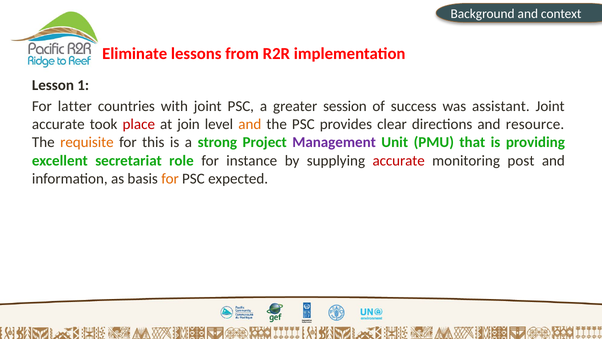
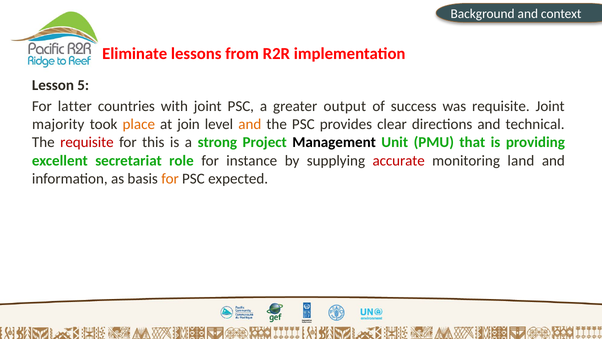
1: 1 -> 5
session: session -> output
was assistant: assistant -> requisite
accurate at (58, 124): accurate -> majority
place colour: red -> orange
resource: resource -> technical
requisite at (87, 142) colour: orange -> red
Management colour: purple -> black
post: post -> land
